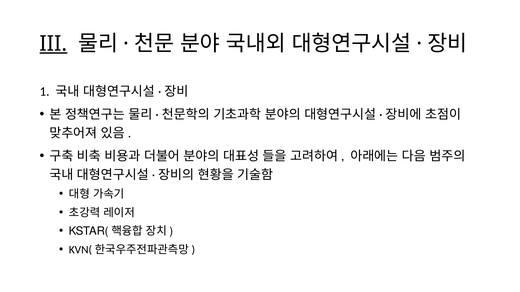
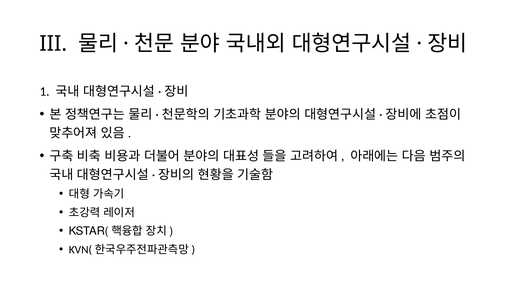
III underline: present -> none
